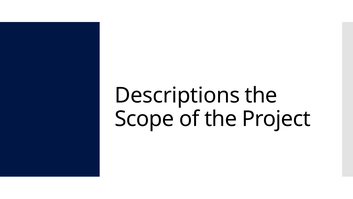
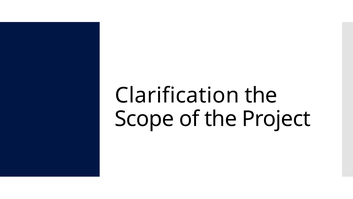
Descriptions: Descriptions -> Clarification
